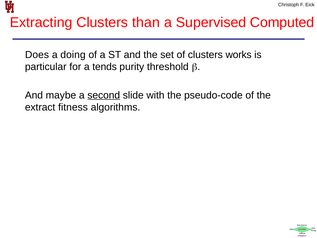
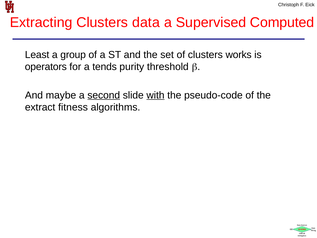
than: than -> data
Does: Does -> Least
doing: doing -> group
particular: particular -> operators
with underline: none -> present
